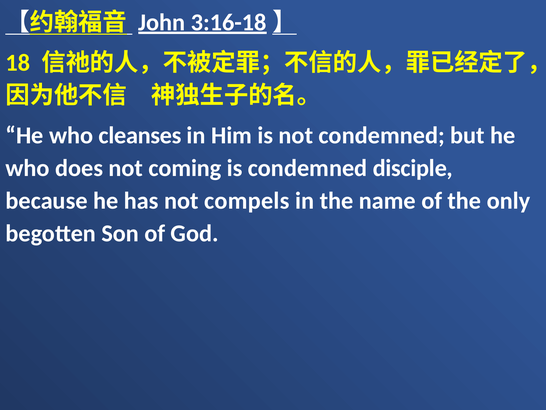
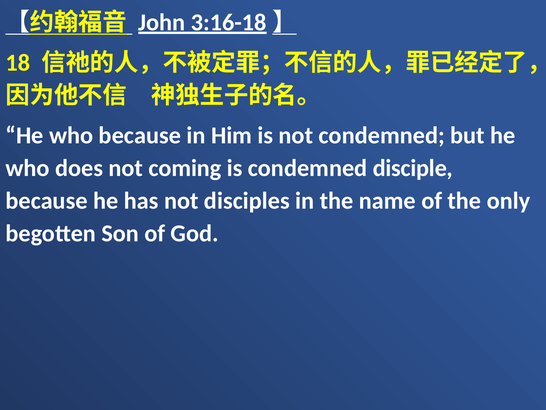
who cleanses: cleanses -> because
compels: compels -> disciples
